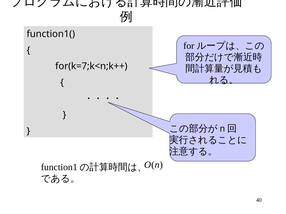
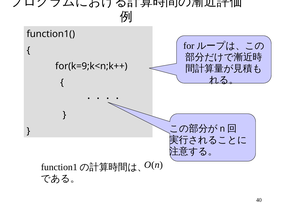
for(k=7;k<n;k++: for(k=7;k<n;k++ -> for(k=9;k<n;k++
